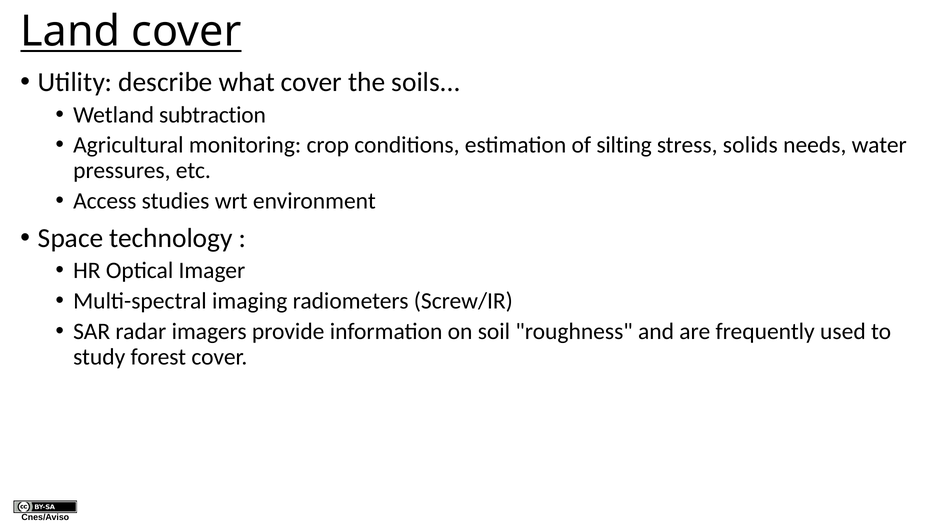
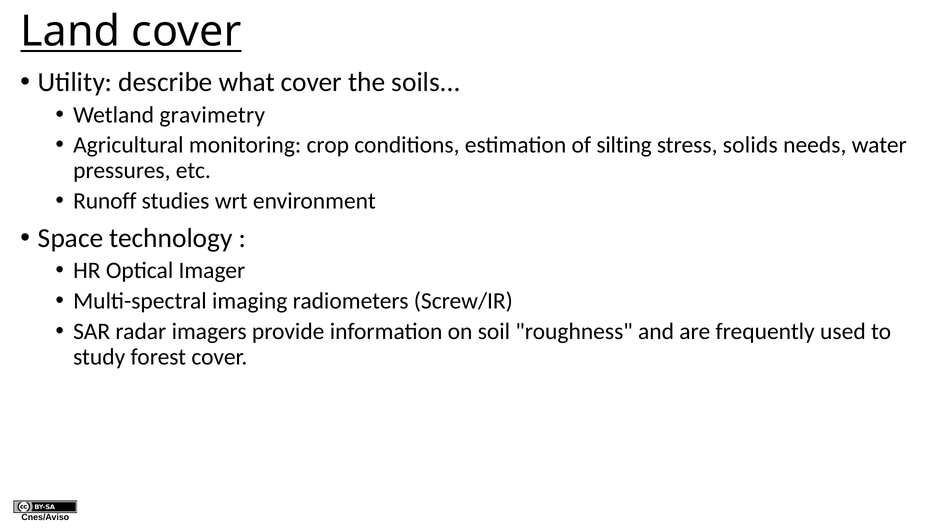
subtraction: subtraction -> gravimetry
Access: Access -> Runoff
